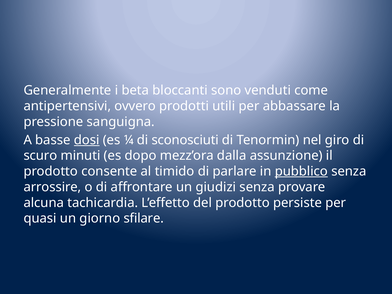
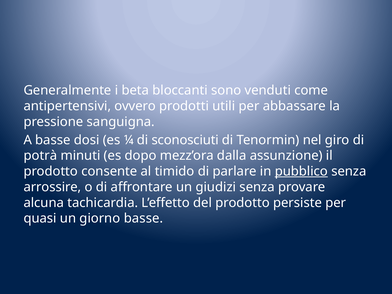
dosi underline: present -> none
scuro: scuro -> potrà
giorno sfilare: sfilare -> basse
